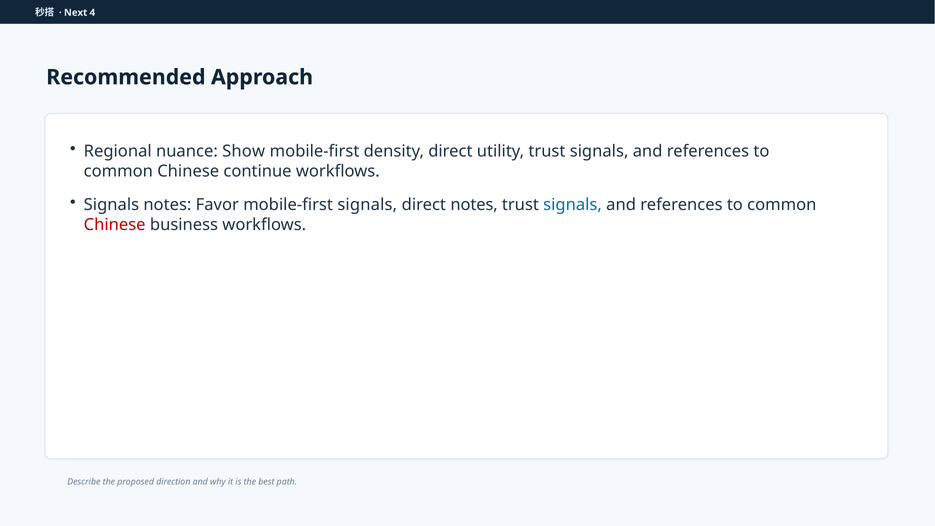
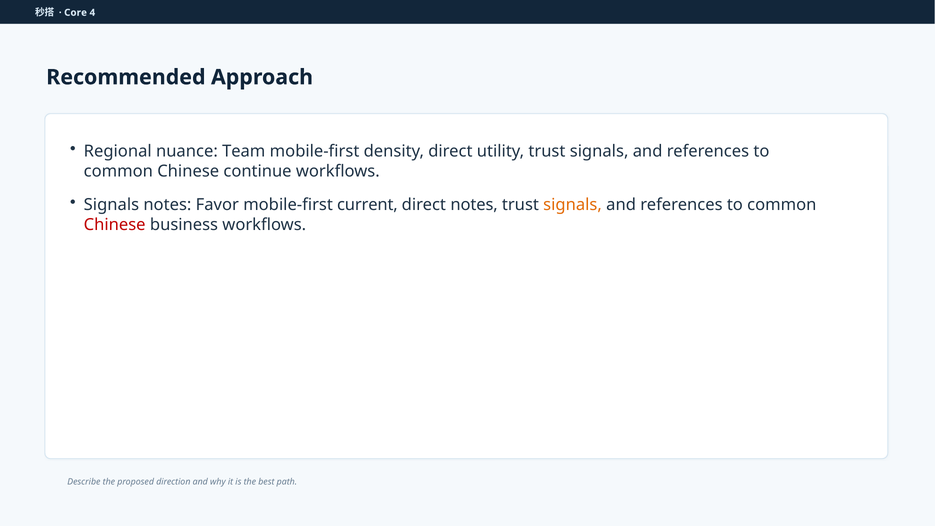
Next: Next -> Core
Show: Show -> Team
mobile-first signals: signals -> current
signals at (573, 205) colour: blue -> orange
